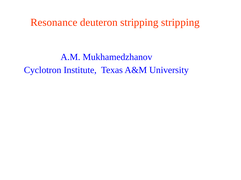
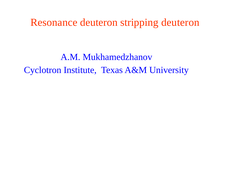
stripping stripping: stripping -> deuteron
